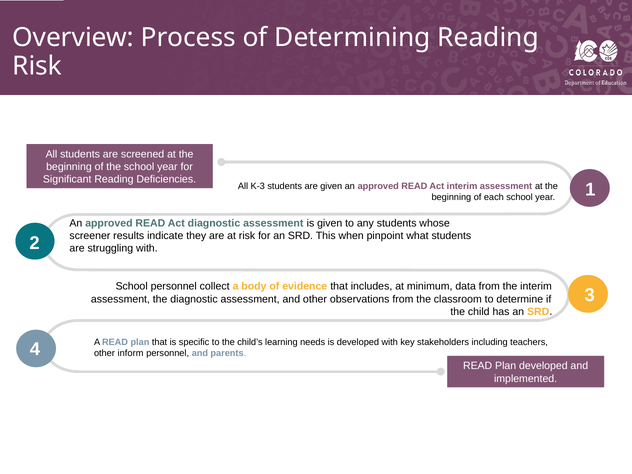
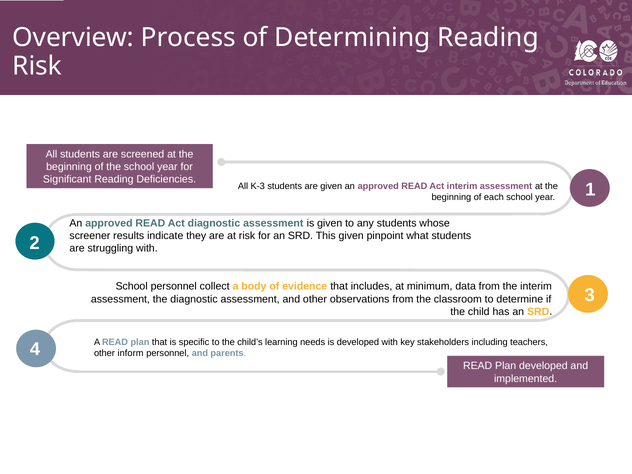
This when: when -> given
